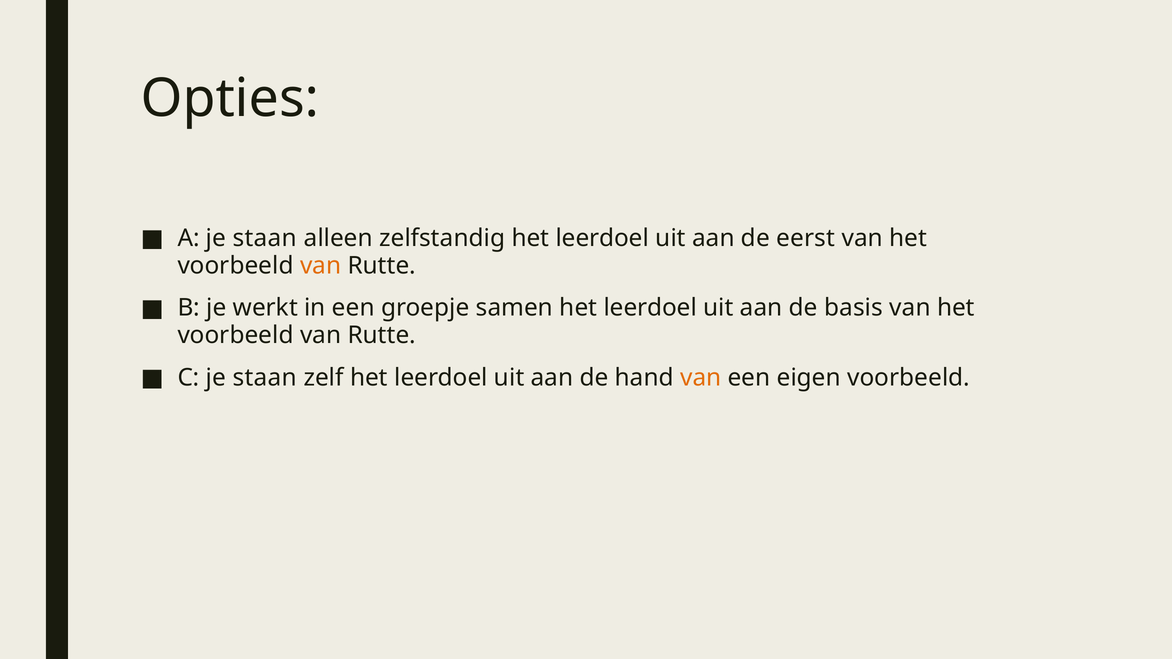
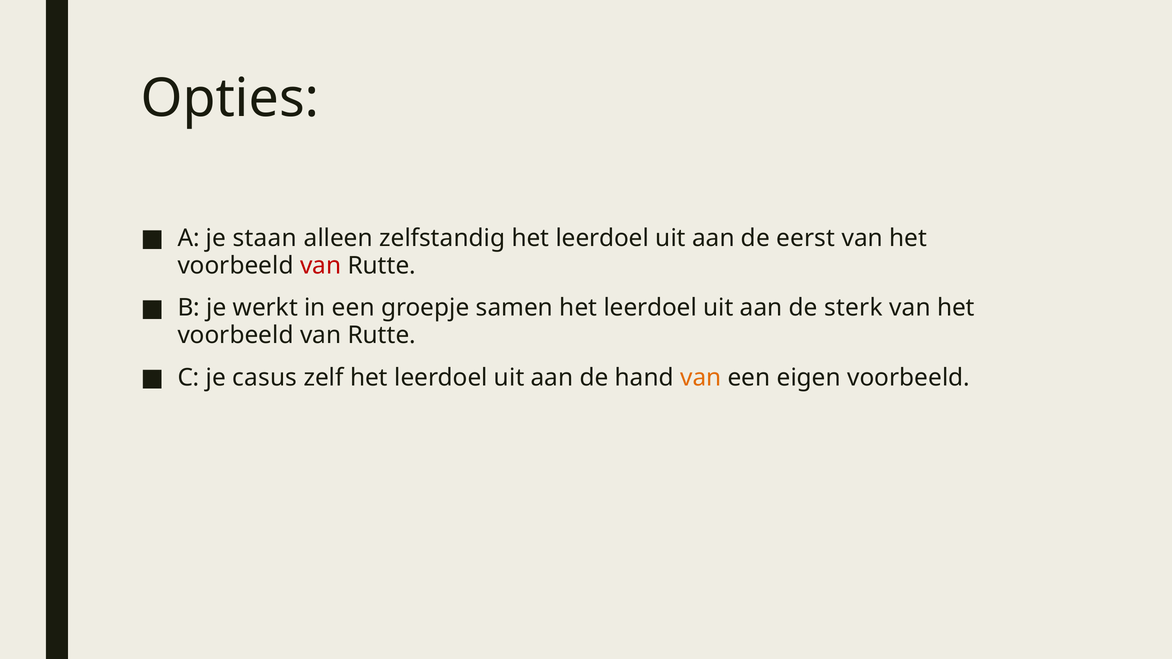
van at (321, 266) colour: orange -> red
basis: basis -> sterk
C je staan: staan -> casus
